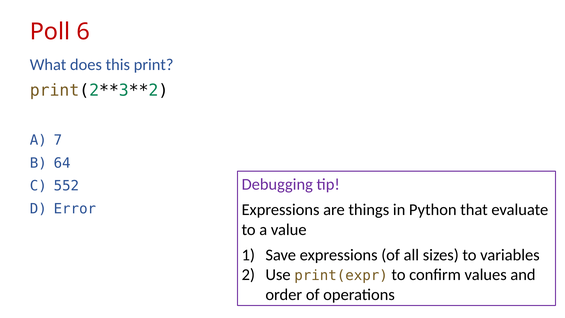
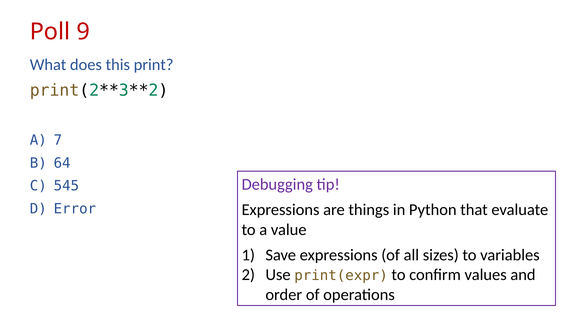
6: 6 -> 9
552: 552 -> 545
